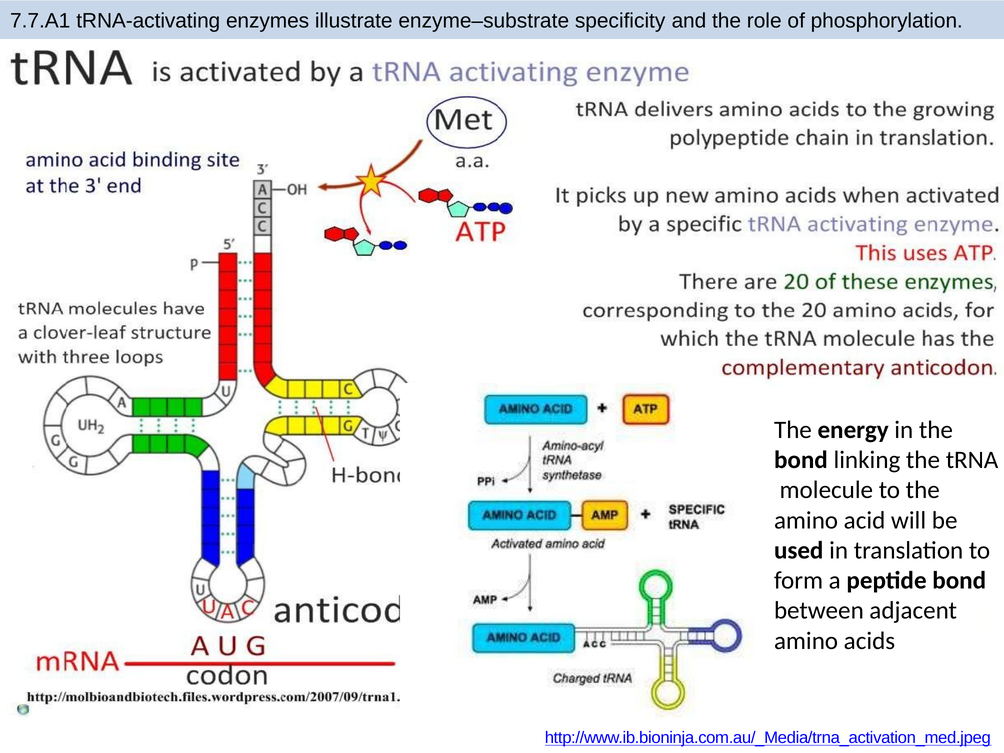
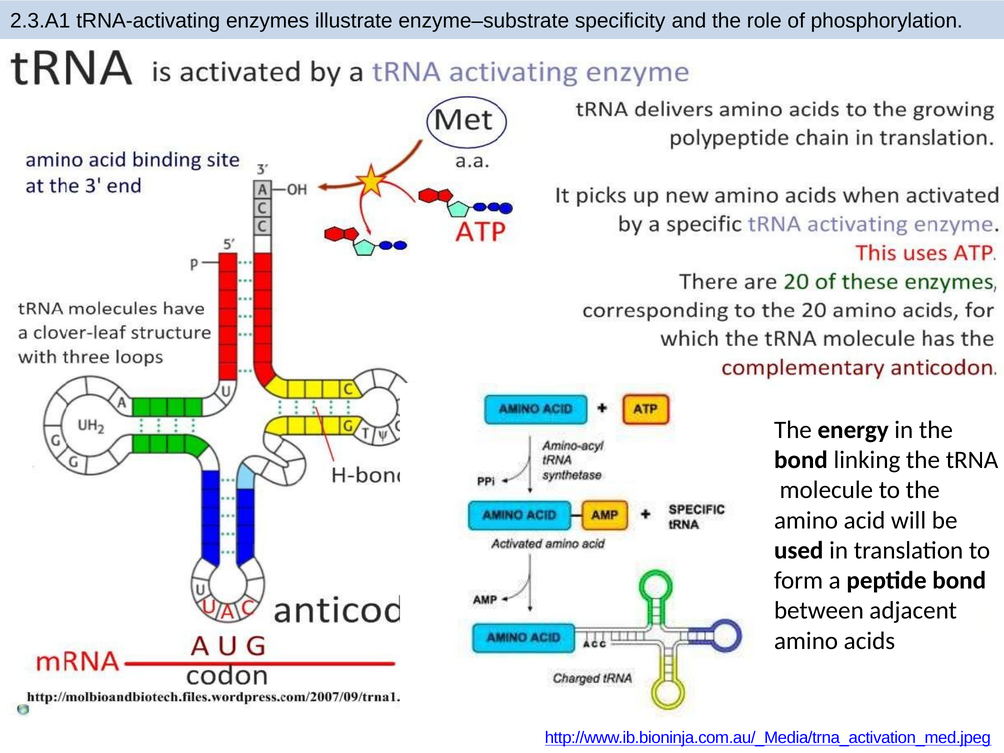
7.7.A1: 7.7.A1 -> 2.3.A1
